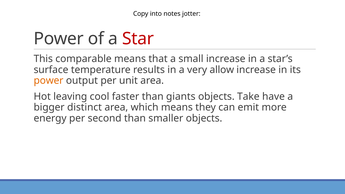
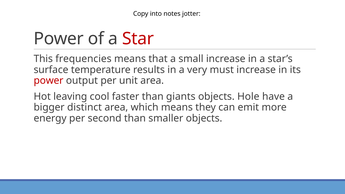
comparable: comparable -> frequencies
allow: allow -> must
power at (49, 81) colour: orange -> red
Take: Take -> Hole
